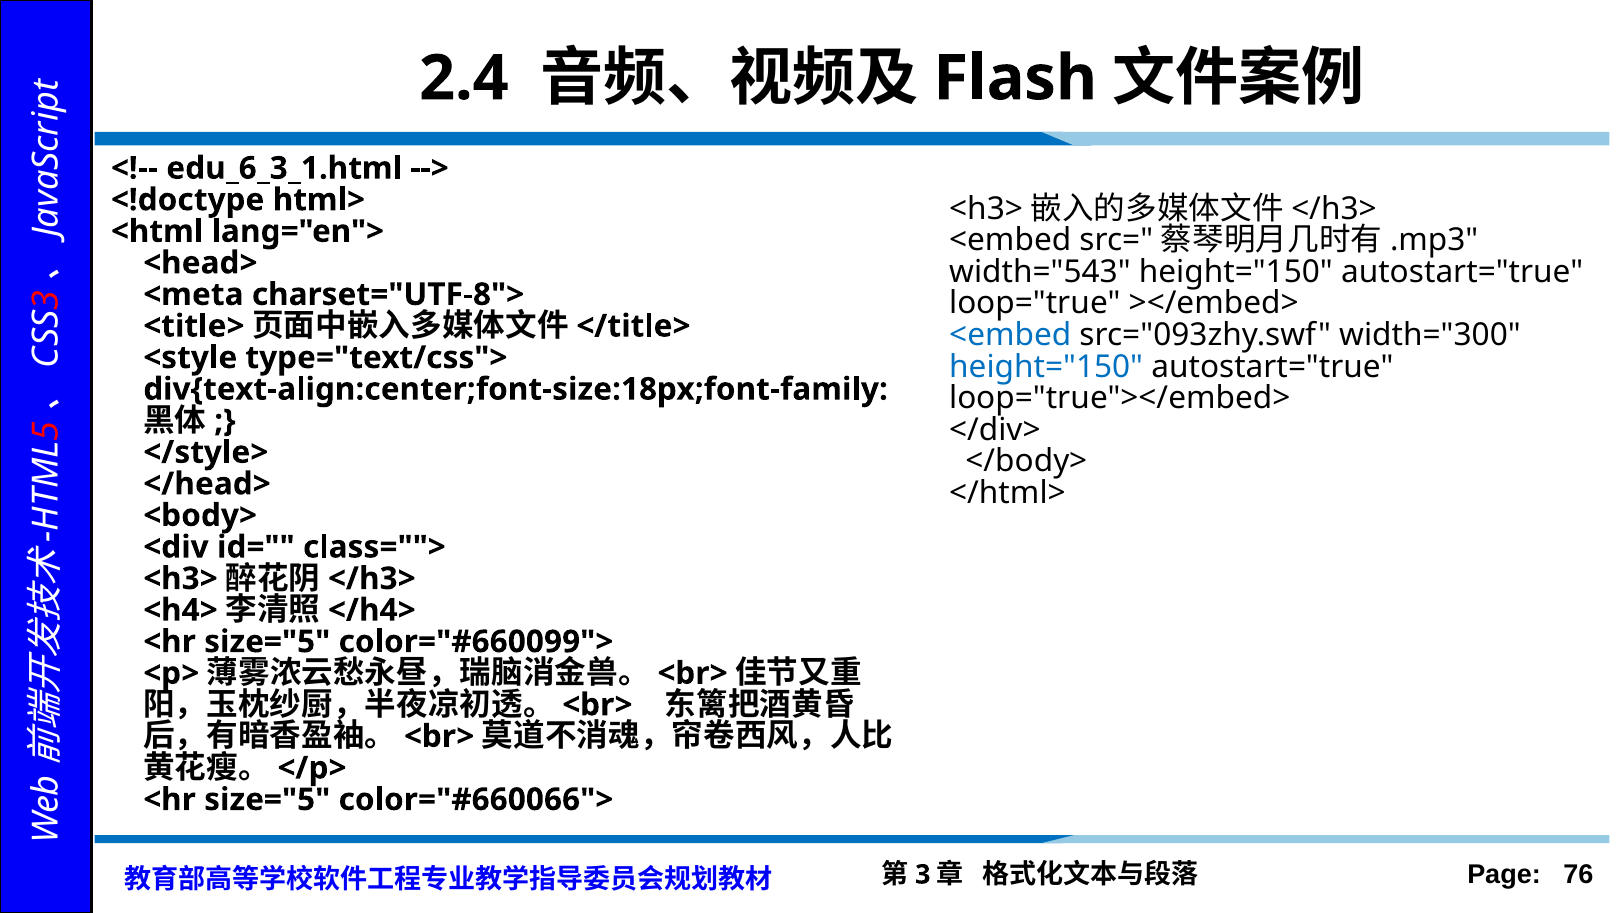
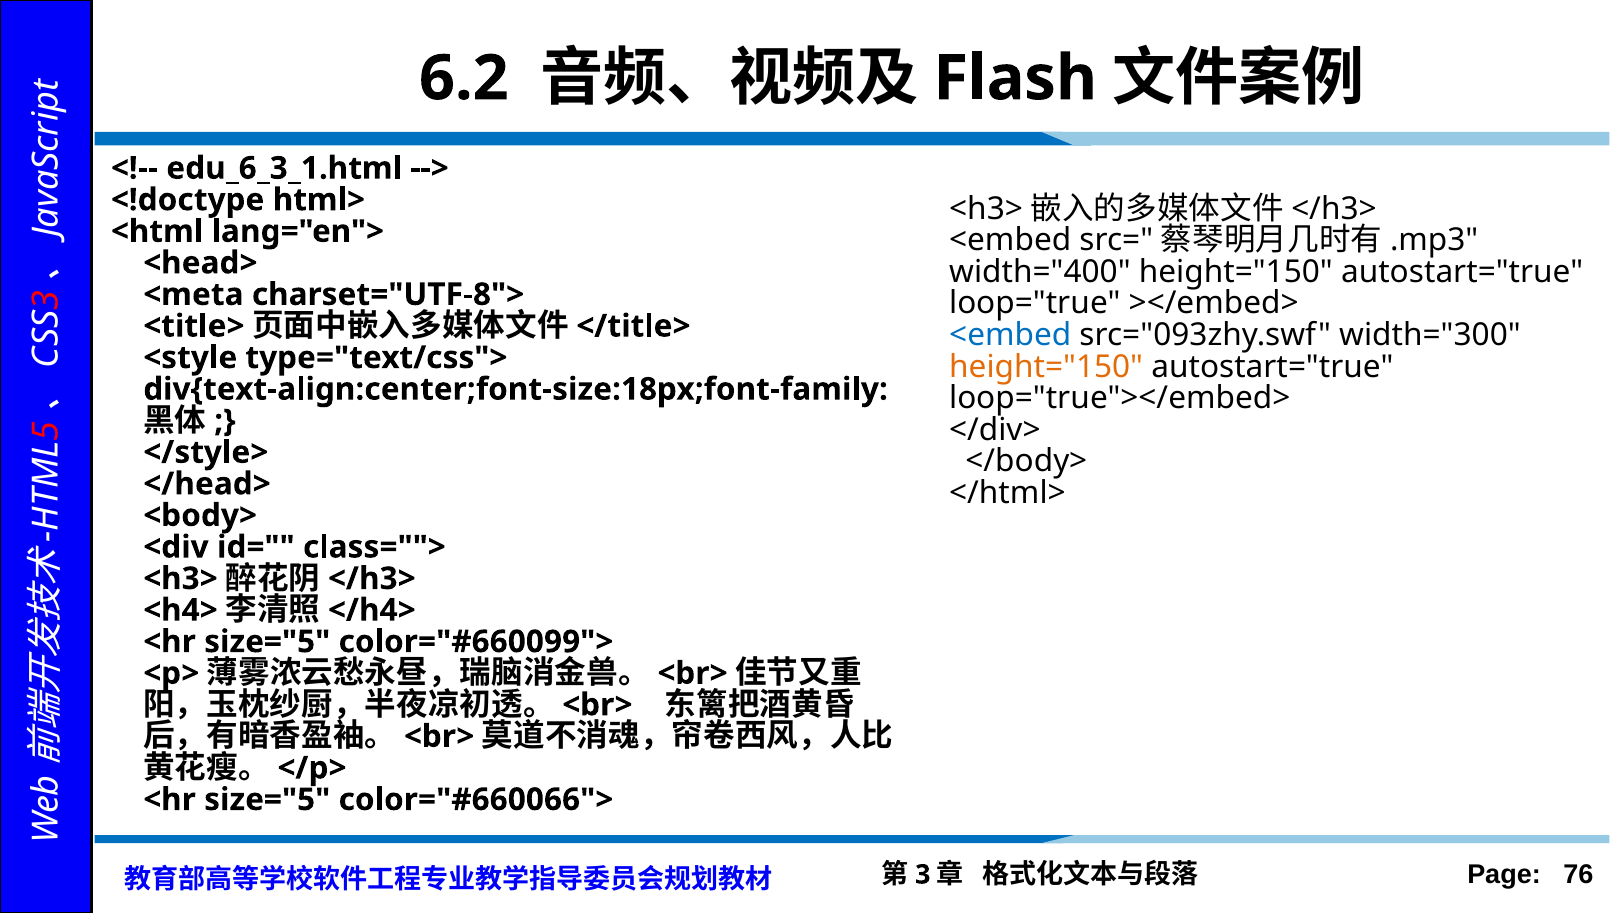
2.4: 2.4 -> 6.2
width="543: width="543 -> width="400
height="150 at (1046, 367) colour: blue -> orange
